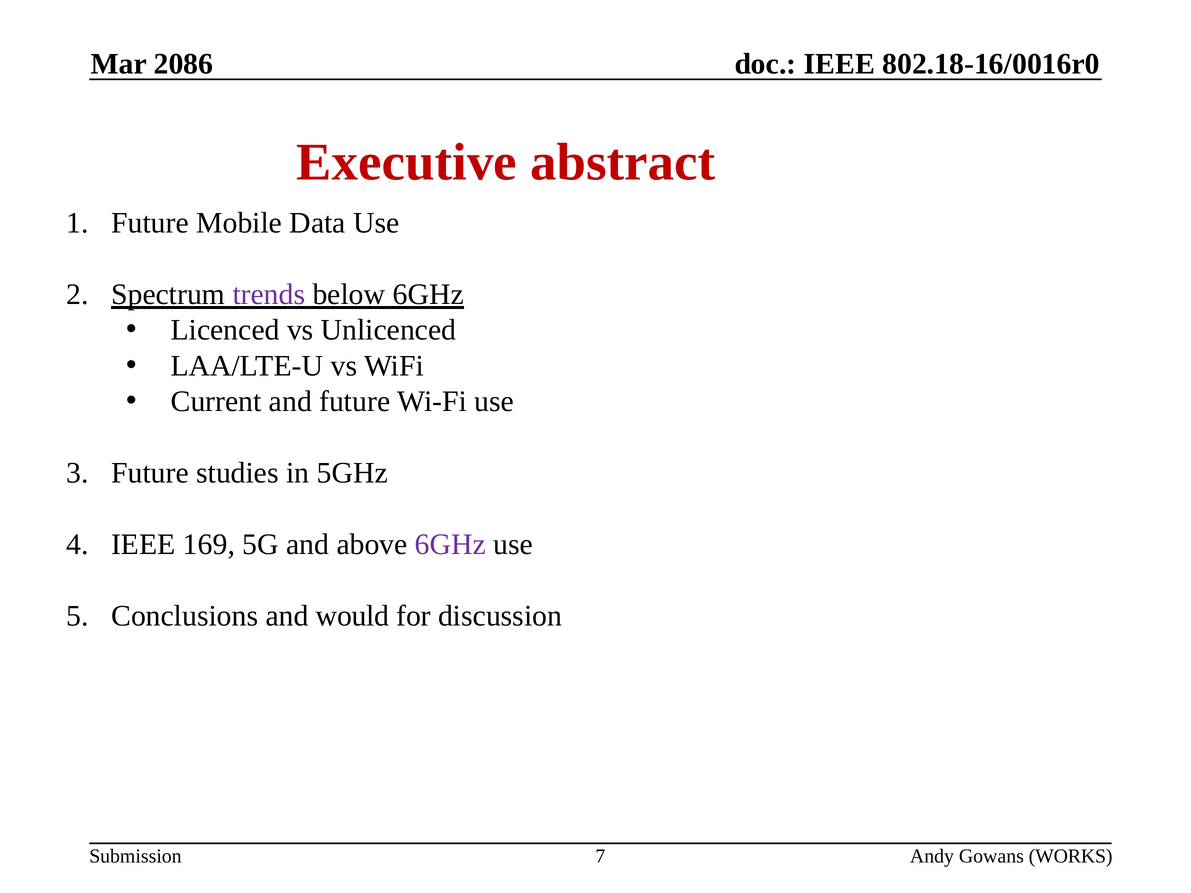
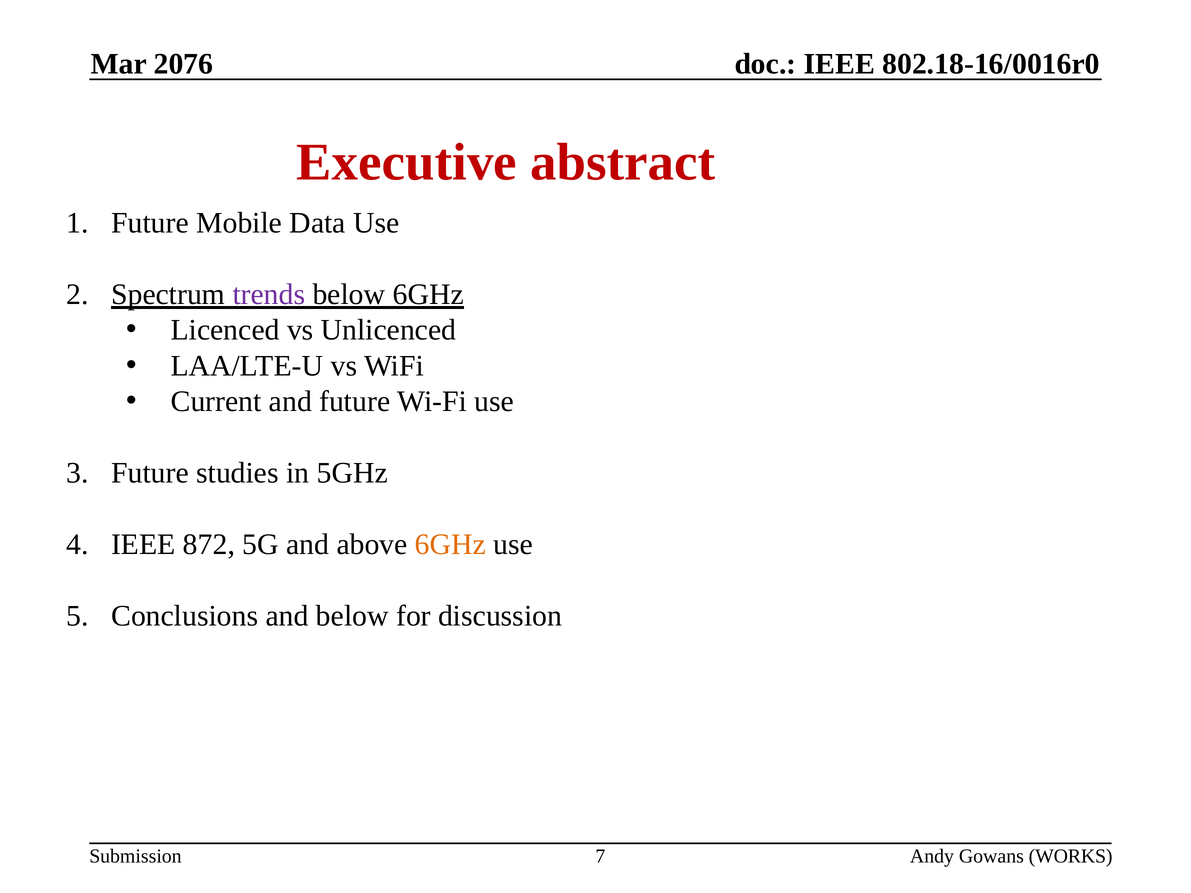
2086: 2086 -> 2076
169: 169 -> 872
6GHz at (450, 545) colour: purple -> orange
and would: would -> below
